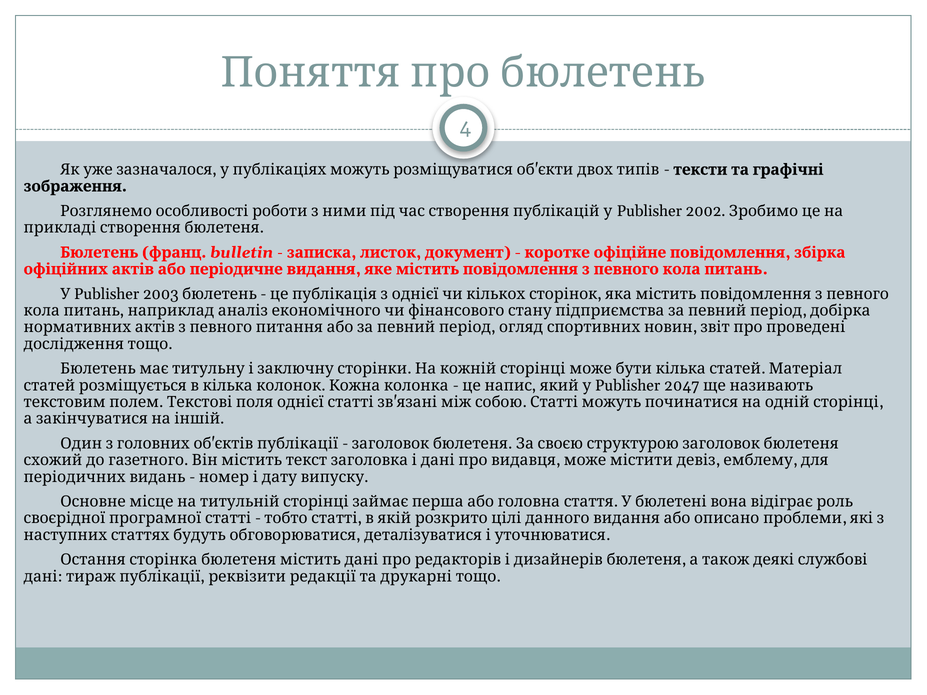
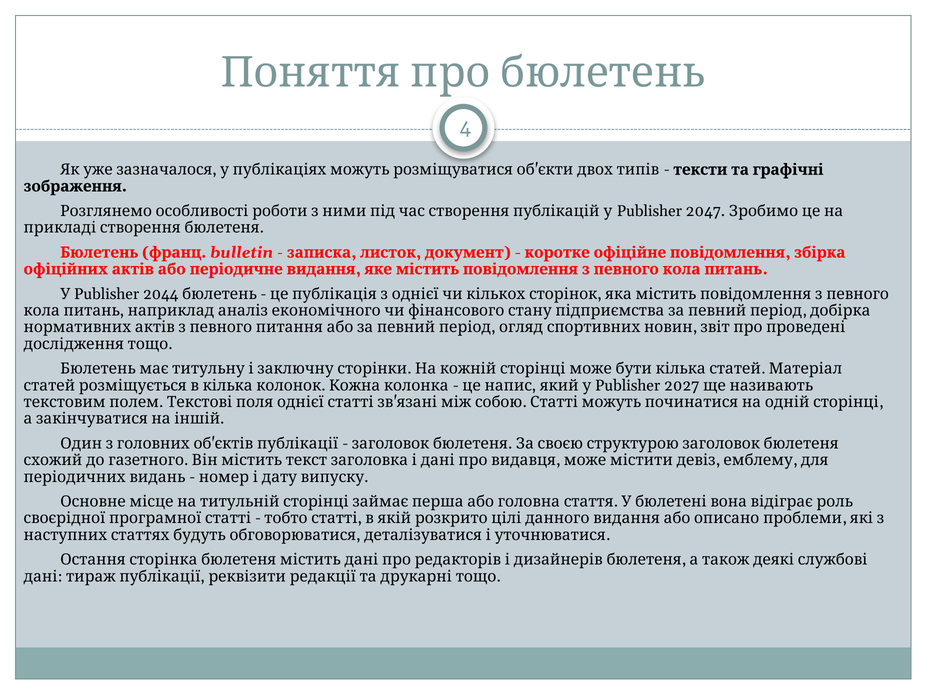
2002: 2002 -> 2047
2003: 2003 -> 2044
2047: 2047 -> 2027
